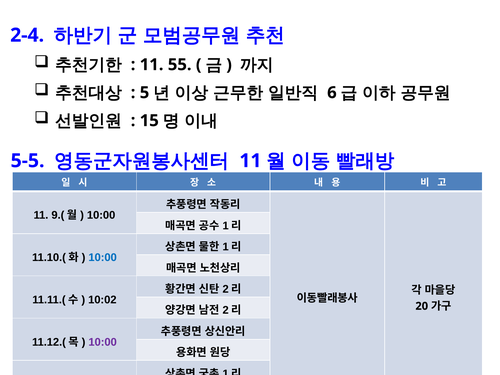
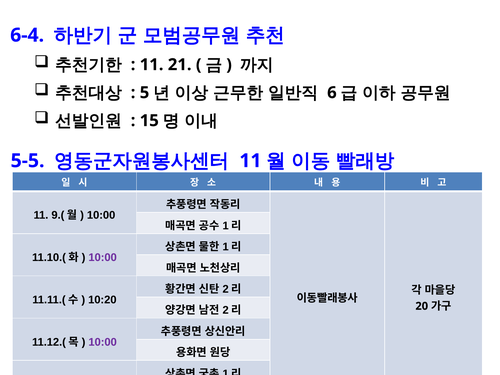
2-4: 2-4 -> 6-4
55: 55 -> 21
10:00 at (103, 257) colour: blue -> purple
10:02: 10:02 -> 10:20
